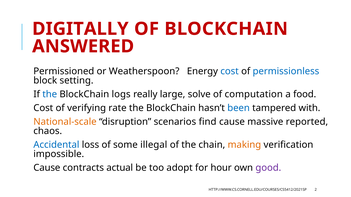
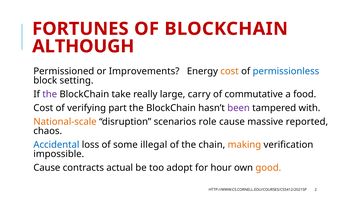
DIGITALLY: DIGITALLY -> FORTUNES
ANSWERED: ANSWERED -> ALTHOUGH
Weatherspoon: Weatherspoon -> Improvements
cost at (230, 71) colour: blue -> orange
the at (50, 94) colour: blue -> purple
logs: logs -> take
solve: solve -> carry
computation: computation -> commutative
rate: rate -> part
been colour: blue -> purple
find: find -> role
good colour: purple -> orange
